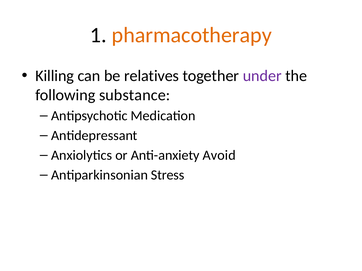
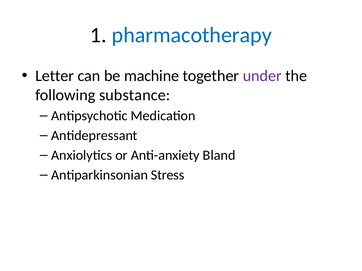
pharmacotherapy colour: orange -> blue
Killing: Killing -> Letter
relatives: relatives -> machine
Avoid: Avoid -> Bland
